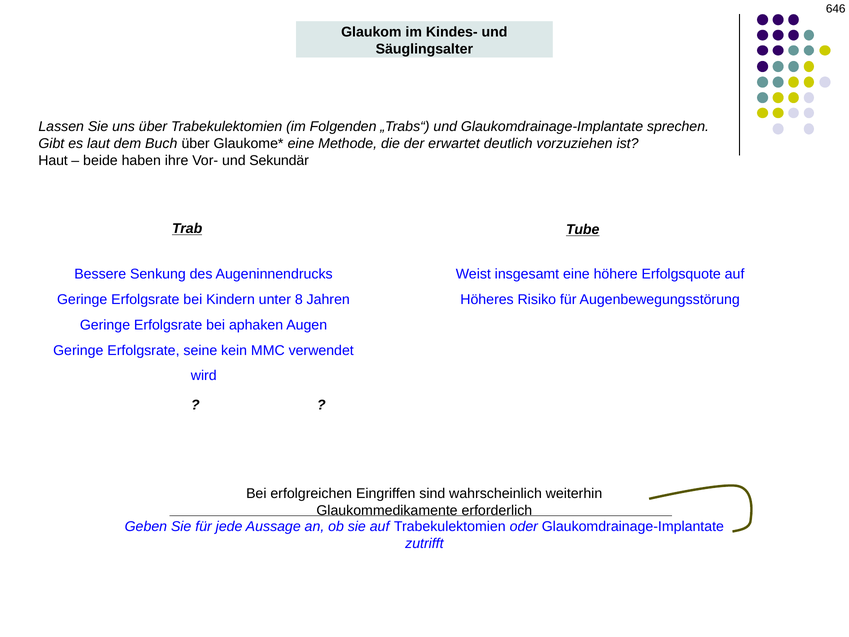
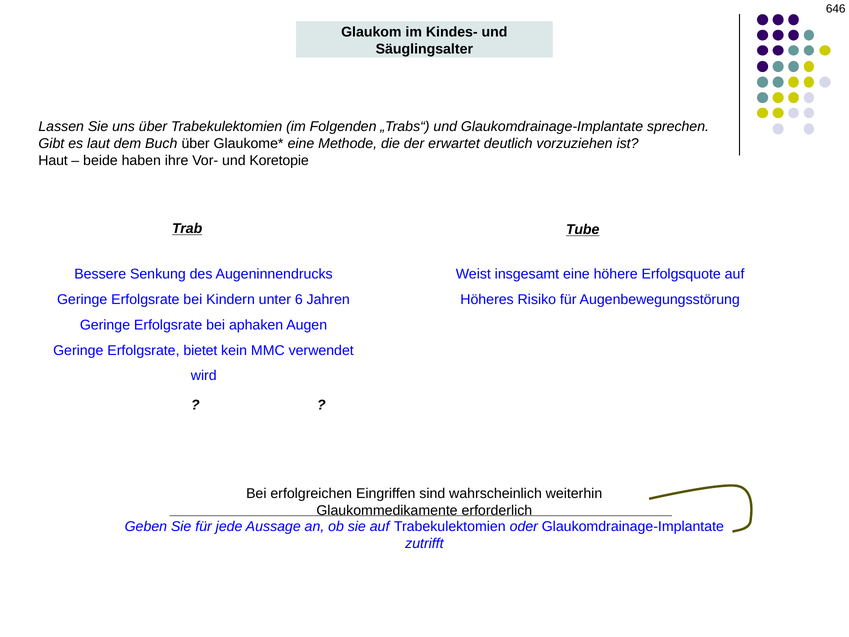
Sekundär: Sekundär -> Koretopie
8: 8 -> 6
seine: seine -> bietet
